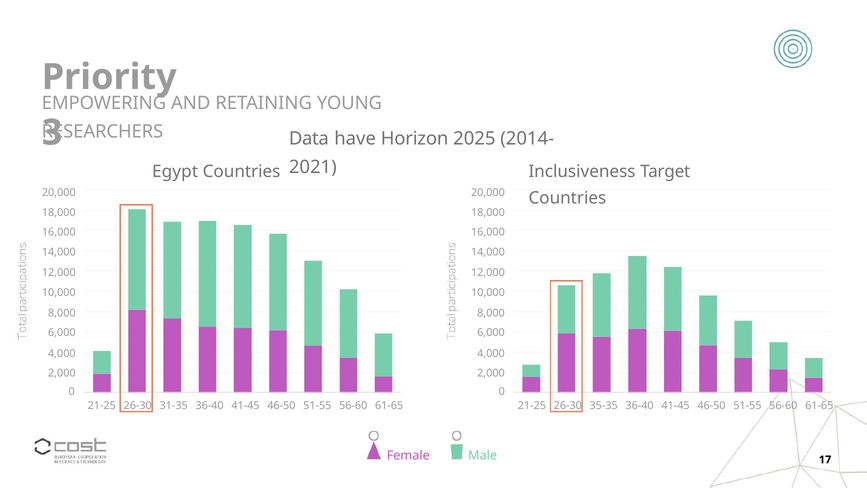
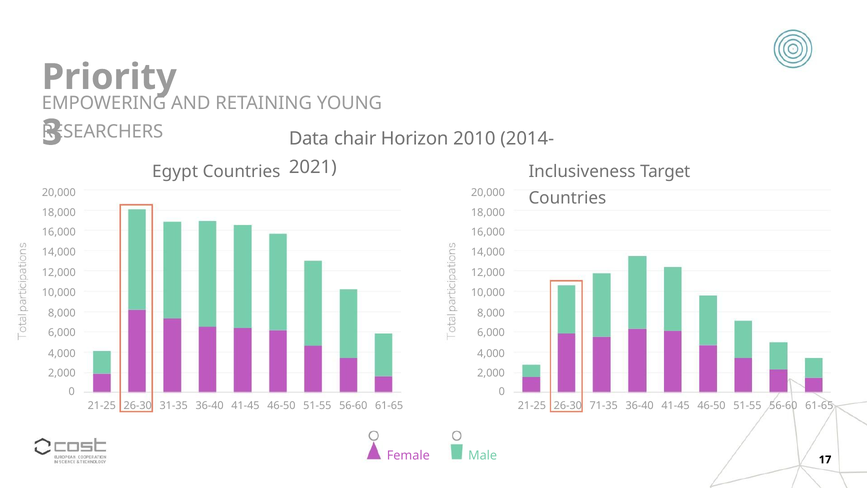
have: have -> chair
2025: 2025 -> 2010
35-35: 35-35 -> 71-35
